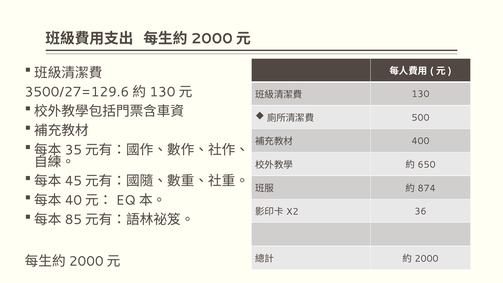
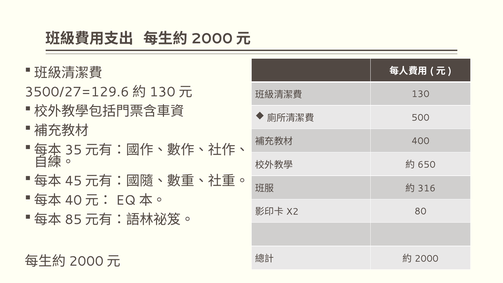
874: 874 -> 316
36: 36 -> 80
